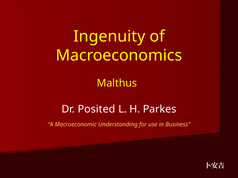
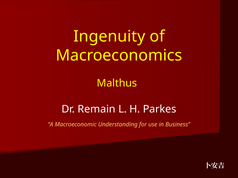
Posited: Posited -> Remain
